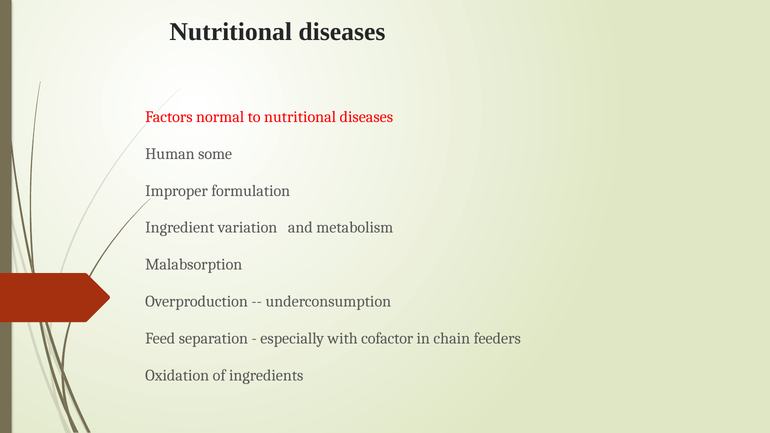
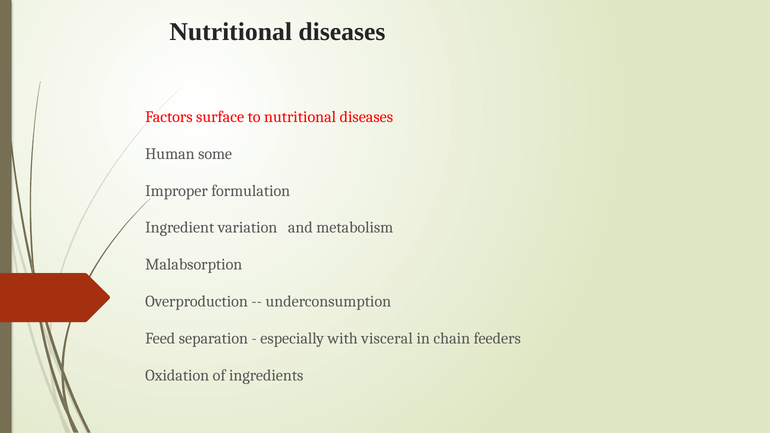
normal: normal -> surface
cofactor: cofactor -> visceral
